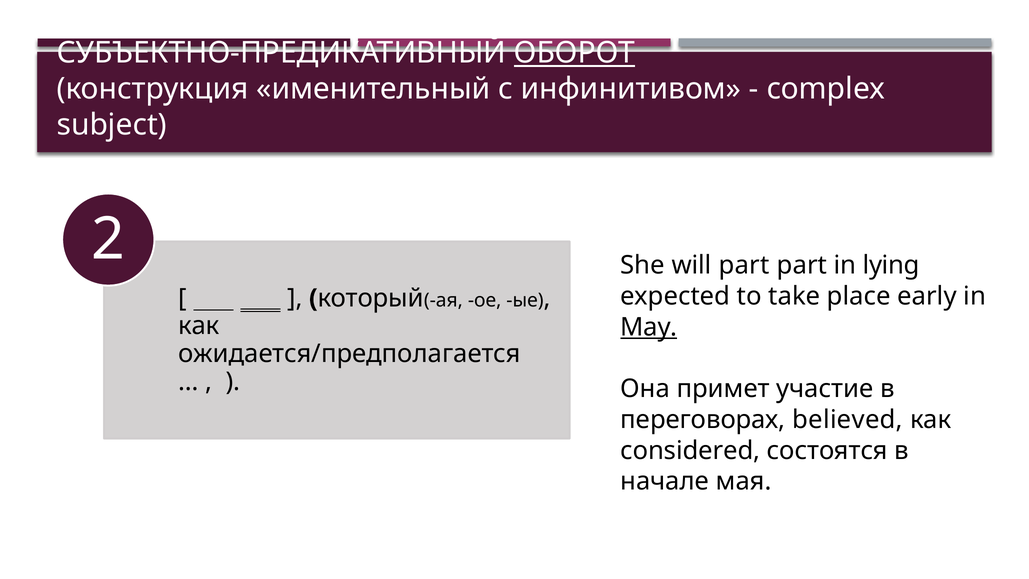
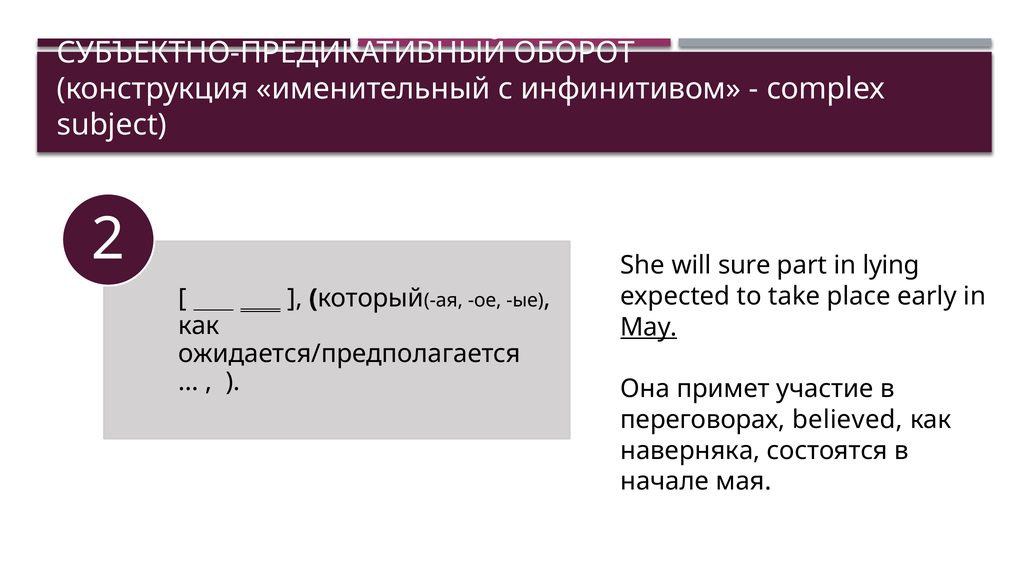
ОБОРОТ underline: present -> none
will part: part -> sure
considered: considered -> наверняка
